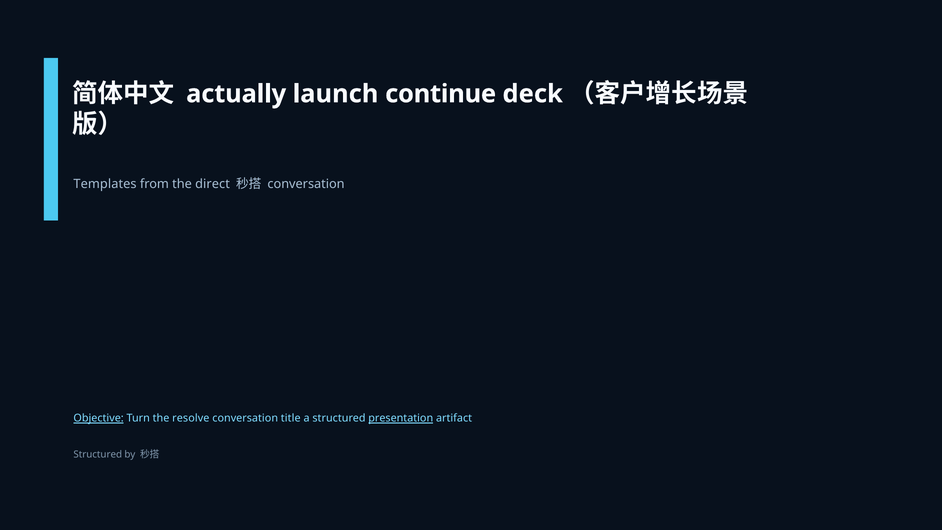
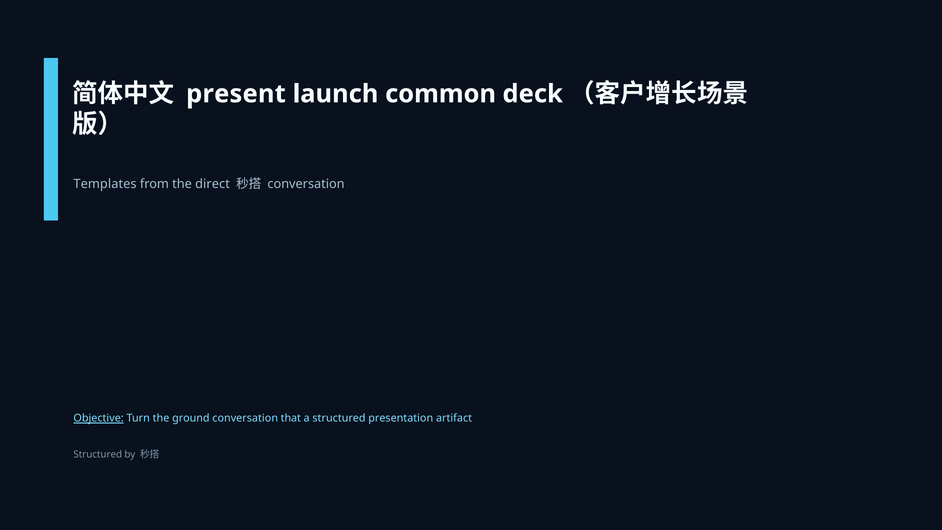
actually: actually -> present
continue: continue -> common
resolve: resolve -> ground
title: title -> that
presentation underline: present -> none
